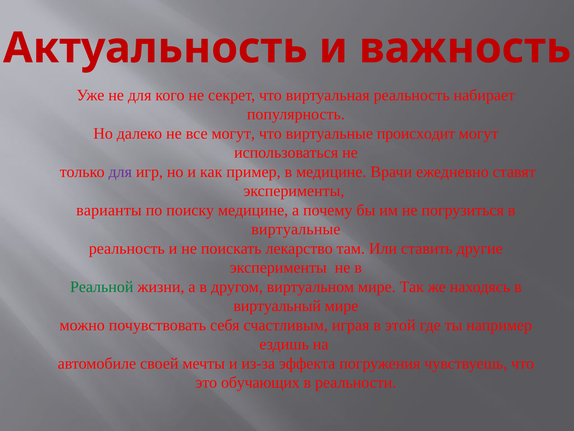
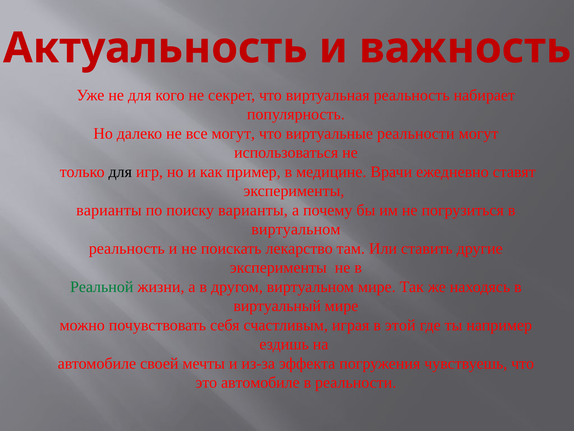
виртуальные происходит: происходит -> реальности
для at (120, 172) colour: purple -> black
поиску медицине: медицине -> варианты
виртуальные at (296, 229): виртуальные -> виртуальном
это обучающих: обучающих -> автомобиле
